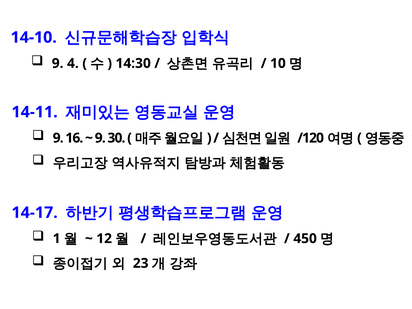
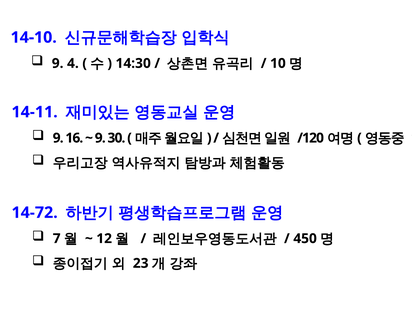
14-17: 14-17 -> 14-72
1 at (57, 239): 1 -> 7
